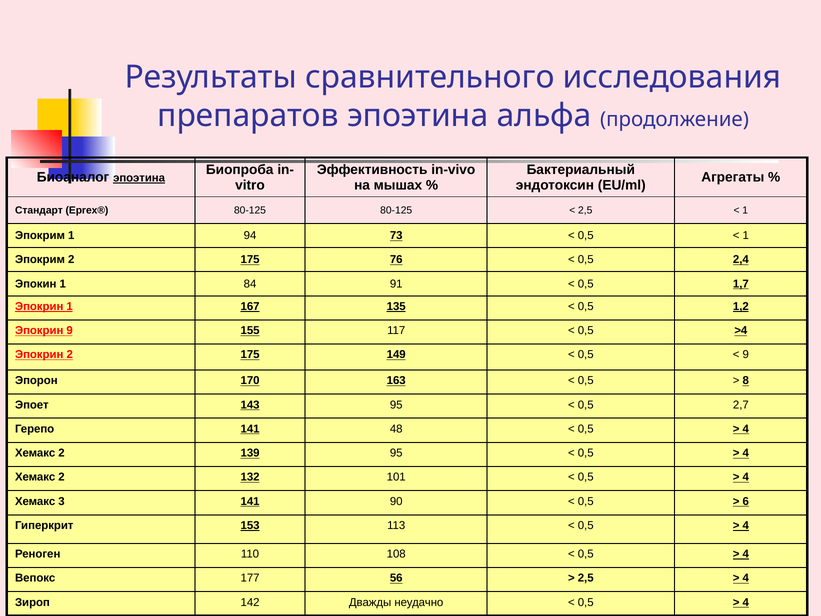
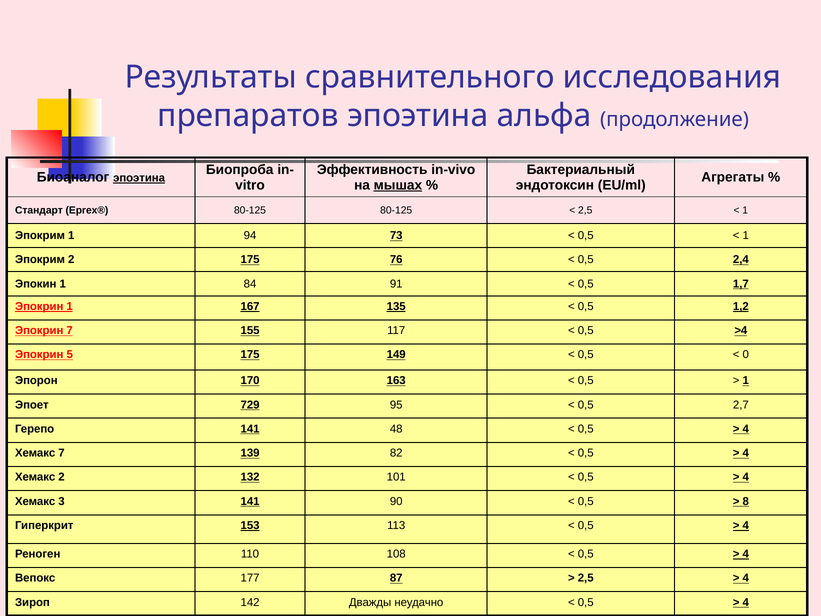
мышах underline: none -> present
Эпокрин 9: 9 -> 7
Эпокрин 2: 2 -> 5
9 at (746, 354): 9 -> 0
8 at (746, 381): 8 -> 1
143: 143 -> 729
2 at (61, 453): 2 -> 7
139 95: 95 -> 82
6: 6 -> 8
56: 56 -> 87
